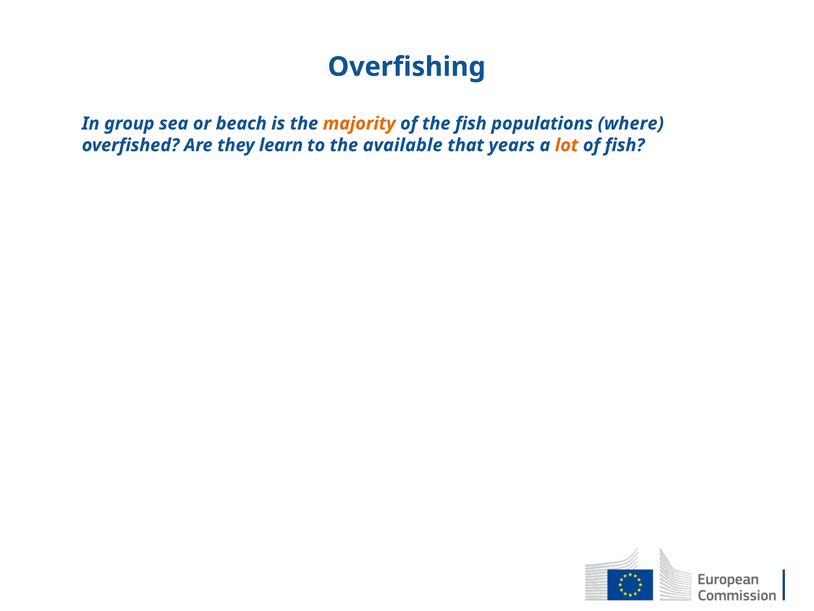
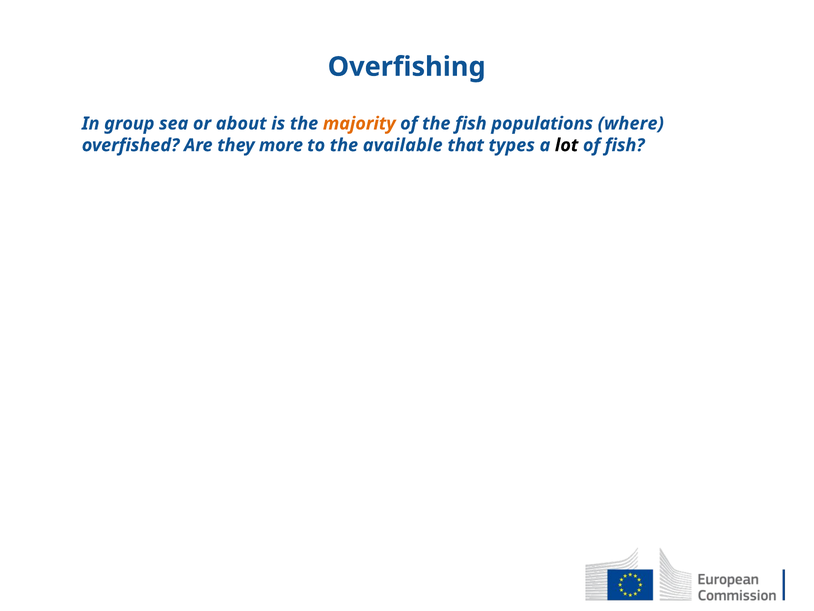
beach: beach -> about
learn: learn -> more
years: years -> types
lot colour: orange -> black
